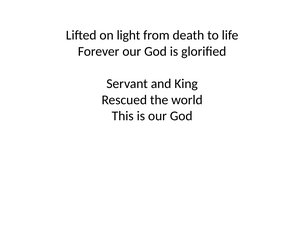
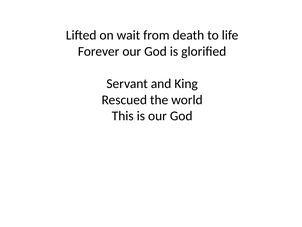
light: light -> wait
